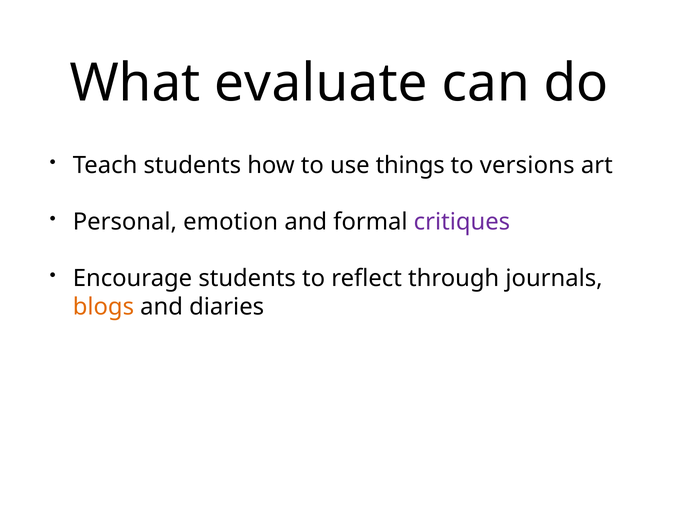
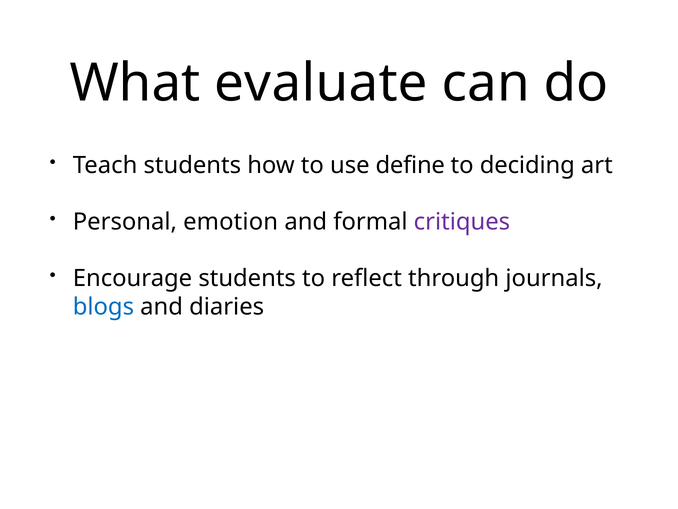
things: things -> define
versions: versions -> deciding
blogs colour: orange -> blue
